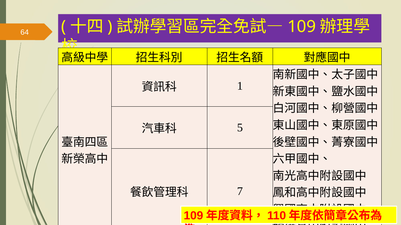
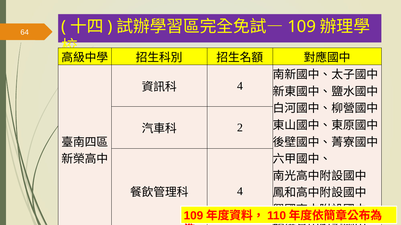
1 at (240, 86): 1 -> 4
5: 5 -> 2
7 at (240, 192): 7 -> 4
